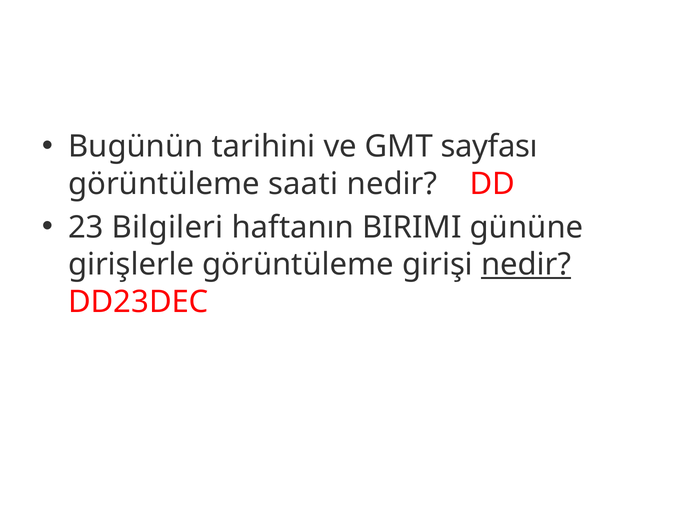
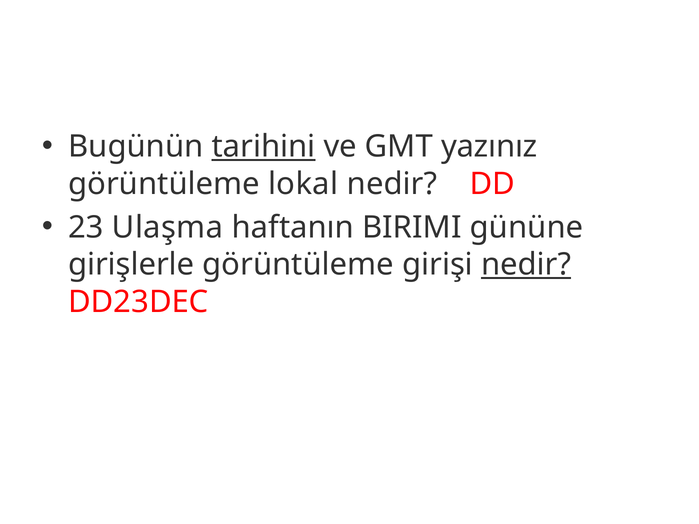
tarihini underline: none -> present
sayfası: sayfası -> yazınız
saati: saati -> lokal
Bilgileri: Bilgileri -> Ulaşma
